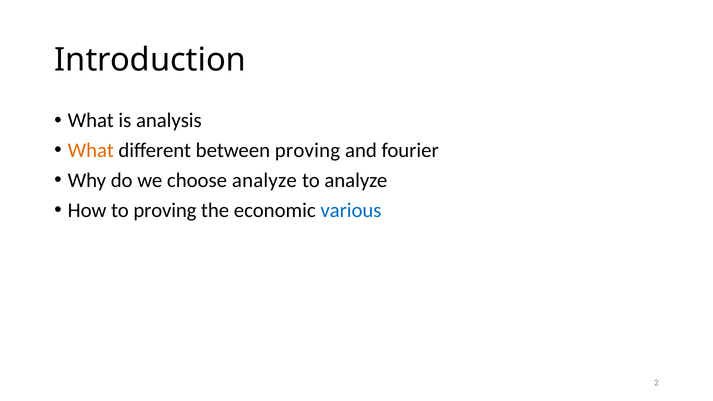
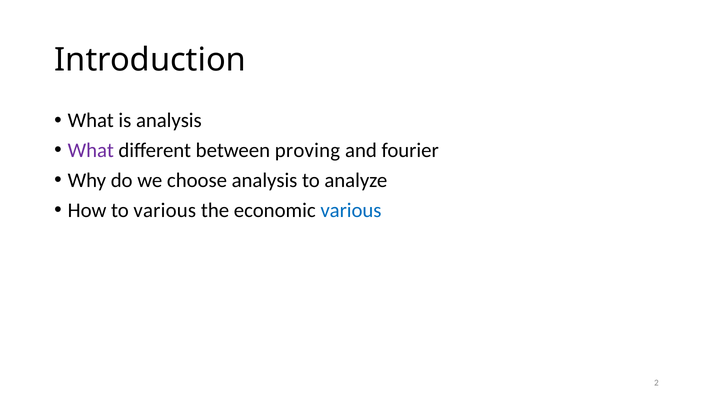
What at (91, 150) colour: orange -> purple
choose analyze: analyze -> analysis
to proving: proving -> various
